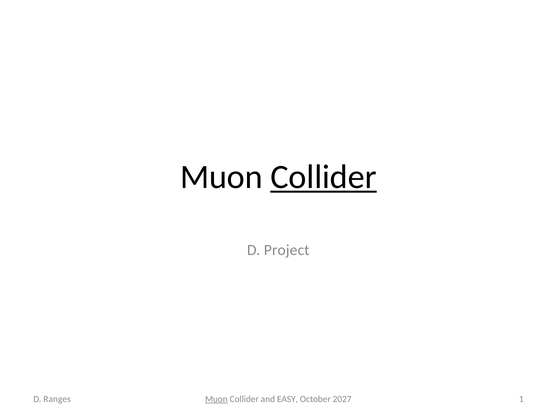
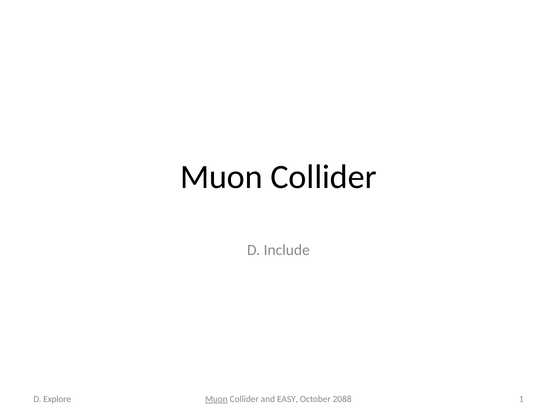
Collider at (324, 177) underline: present -> none
Project: Project -> Include
2027: 2027 -> 2088
Ranges: Ranges -> Explore
